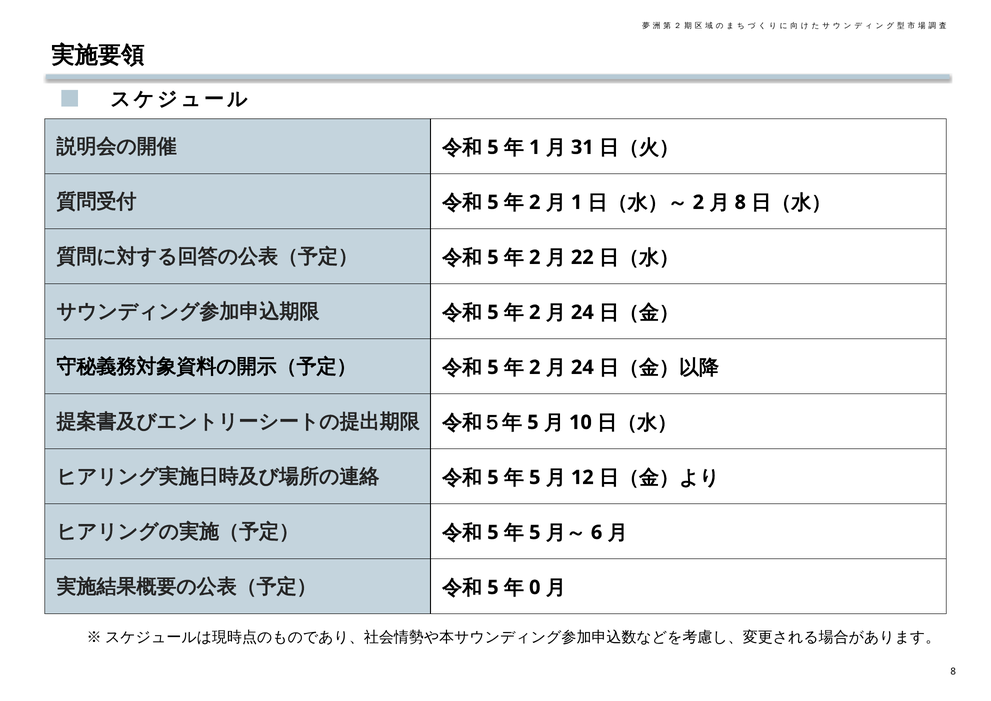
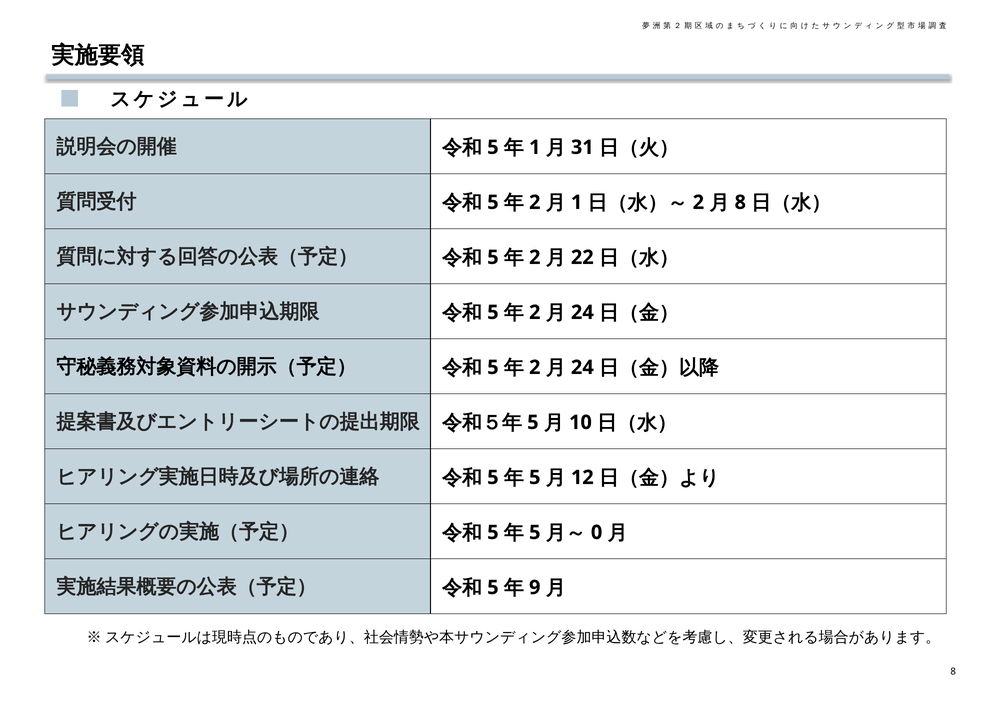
6: 6 -> 0
0: 0 -> 9
